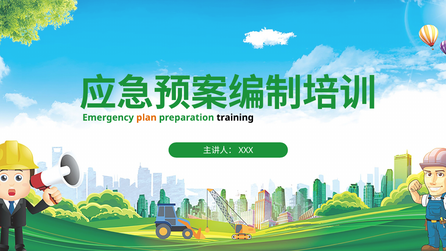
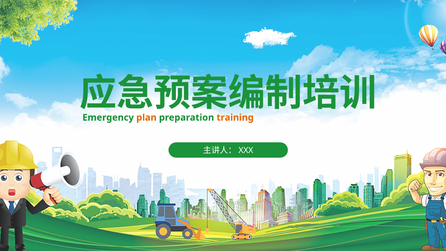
training colour: black -> orange
